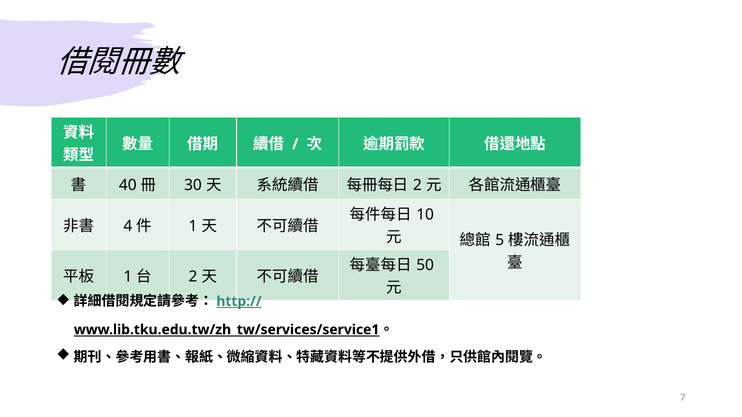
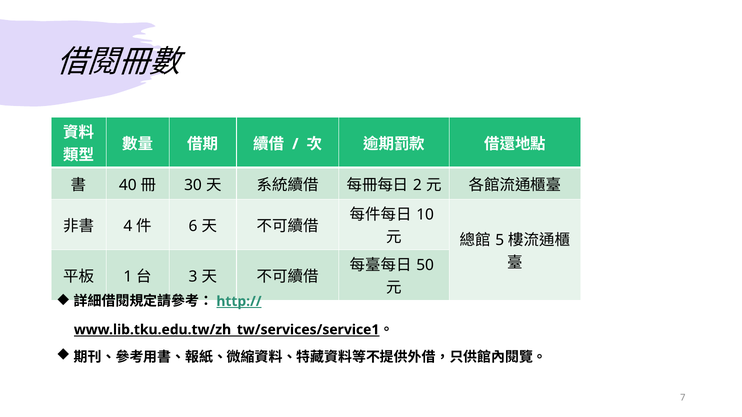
1 at (193, 226): 1 -> 6
2 at (193, 277): 2 -> 3
